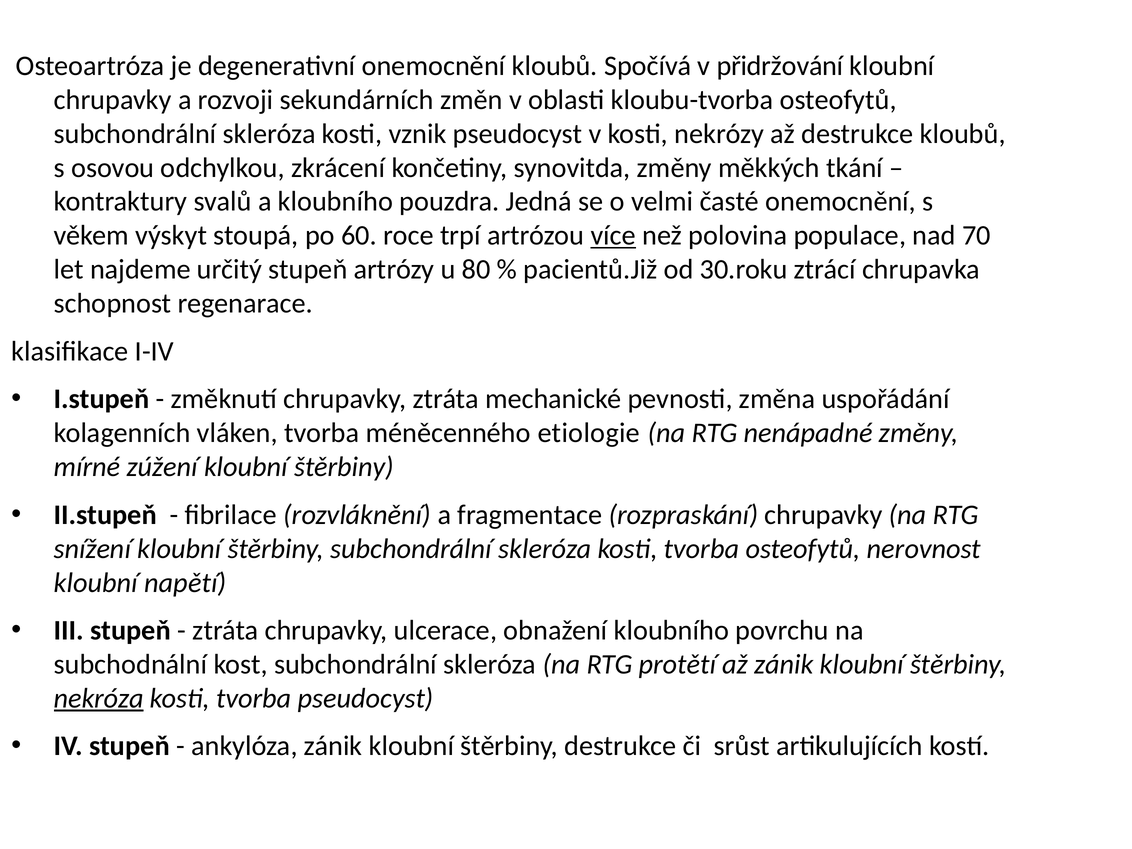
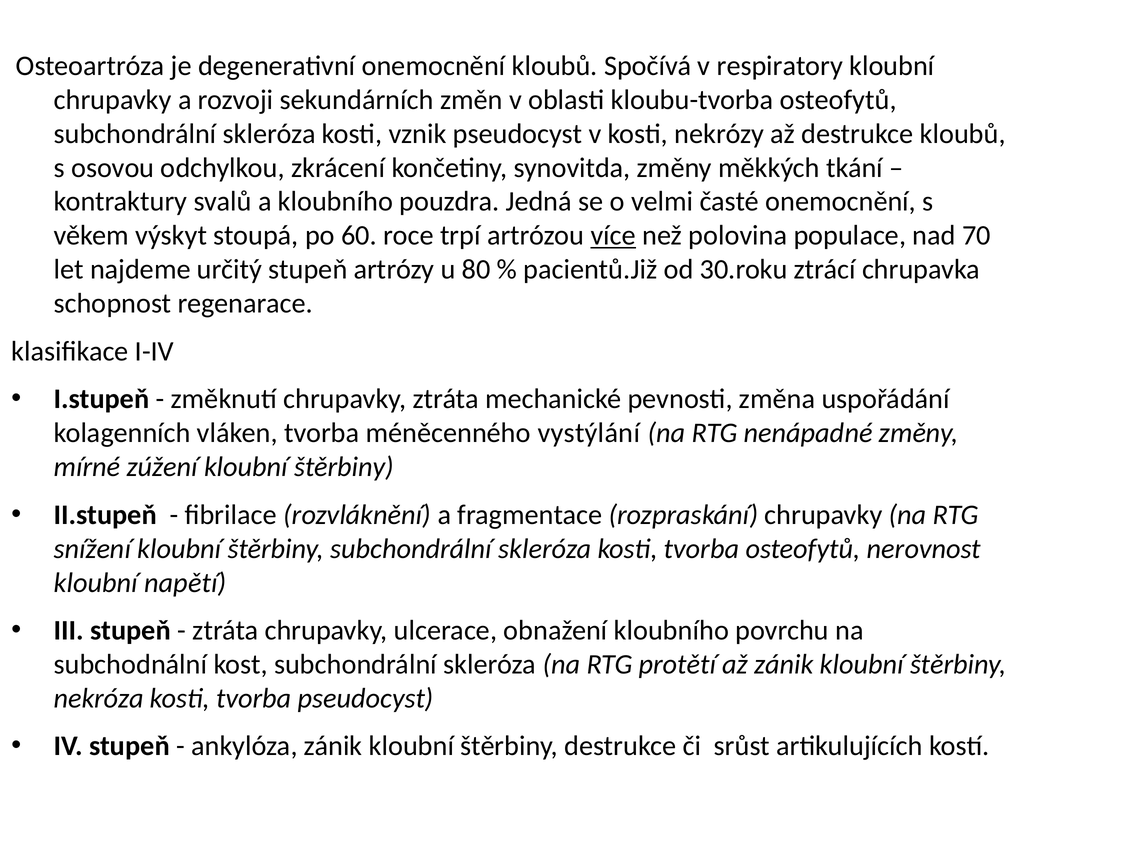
přidržování: přidržování -> respiratory
etiologie: etiologie -> vystýlání
nekróza underline: present -> none
